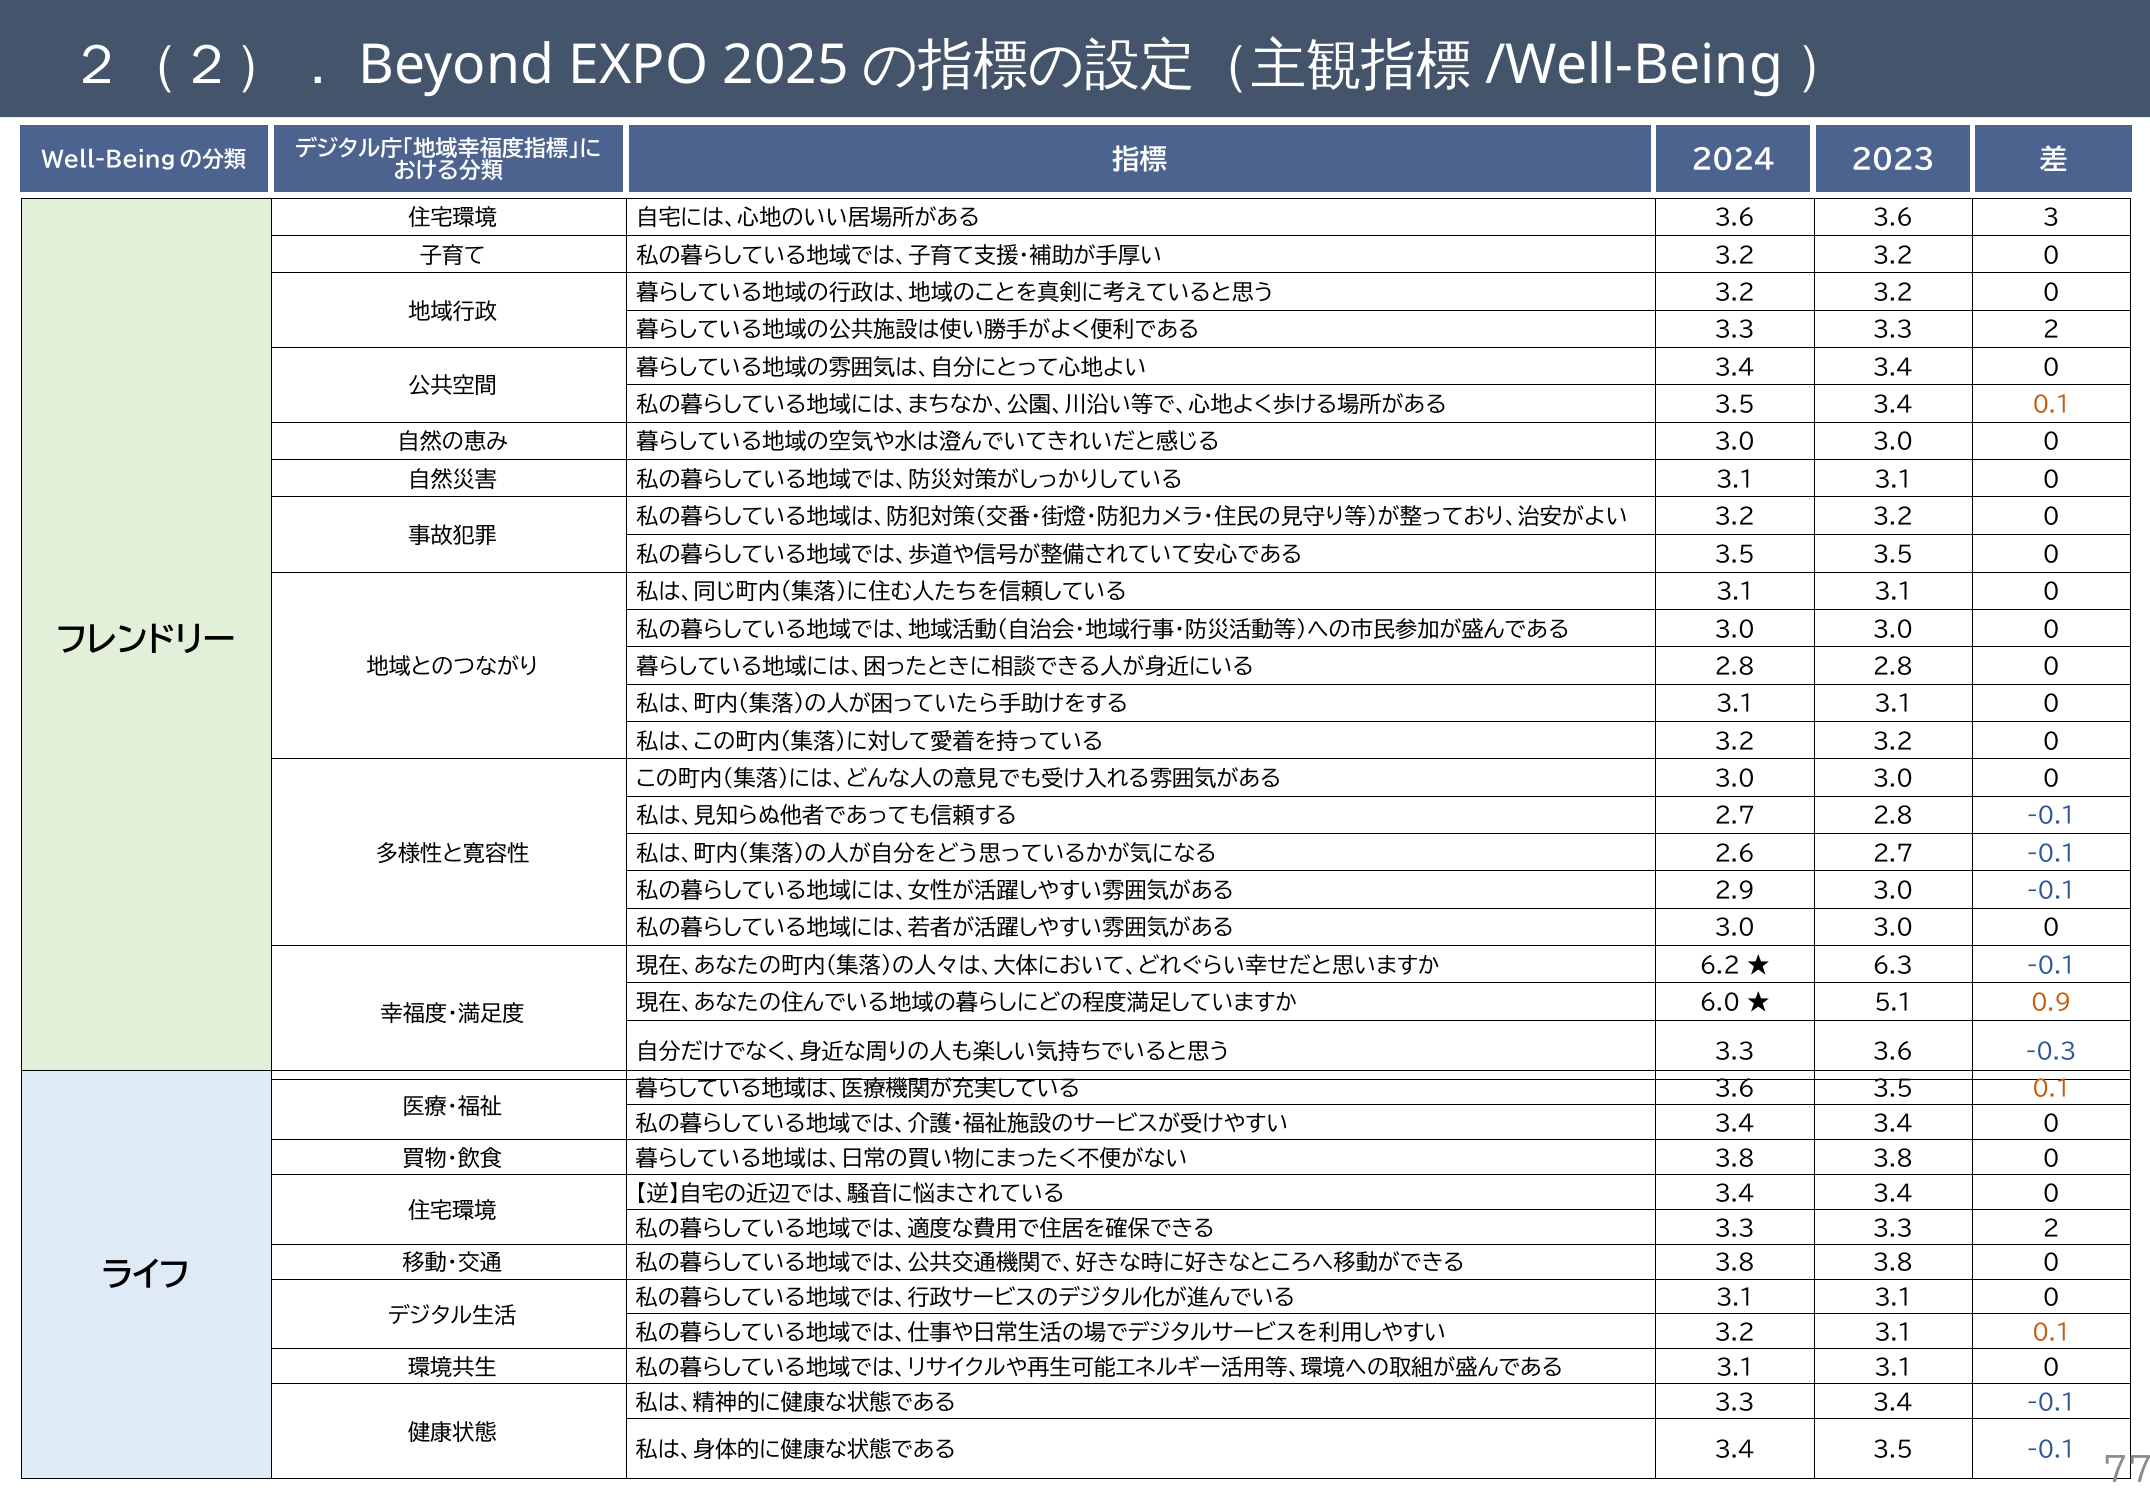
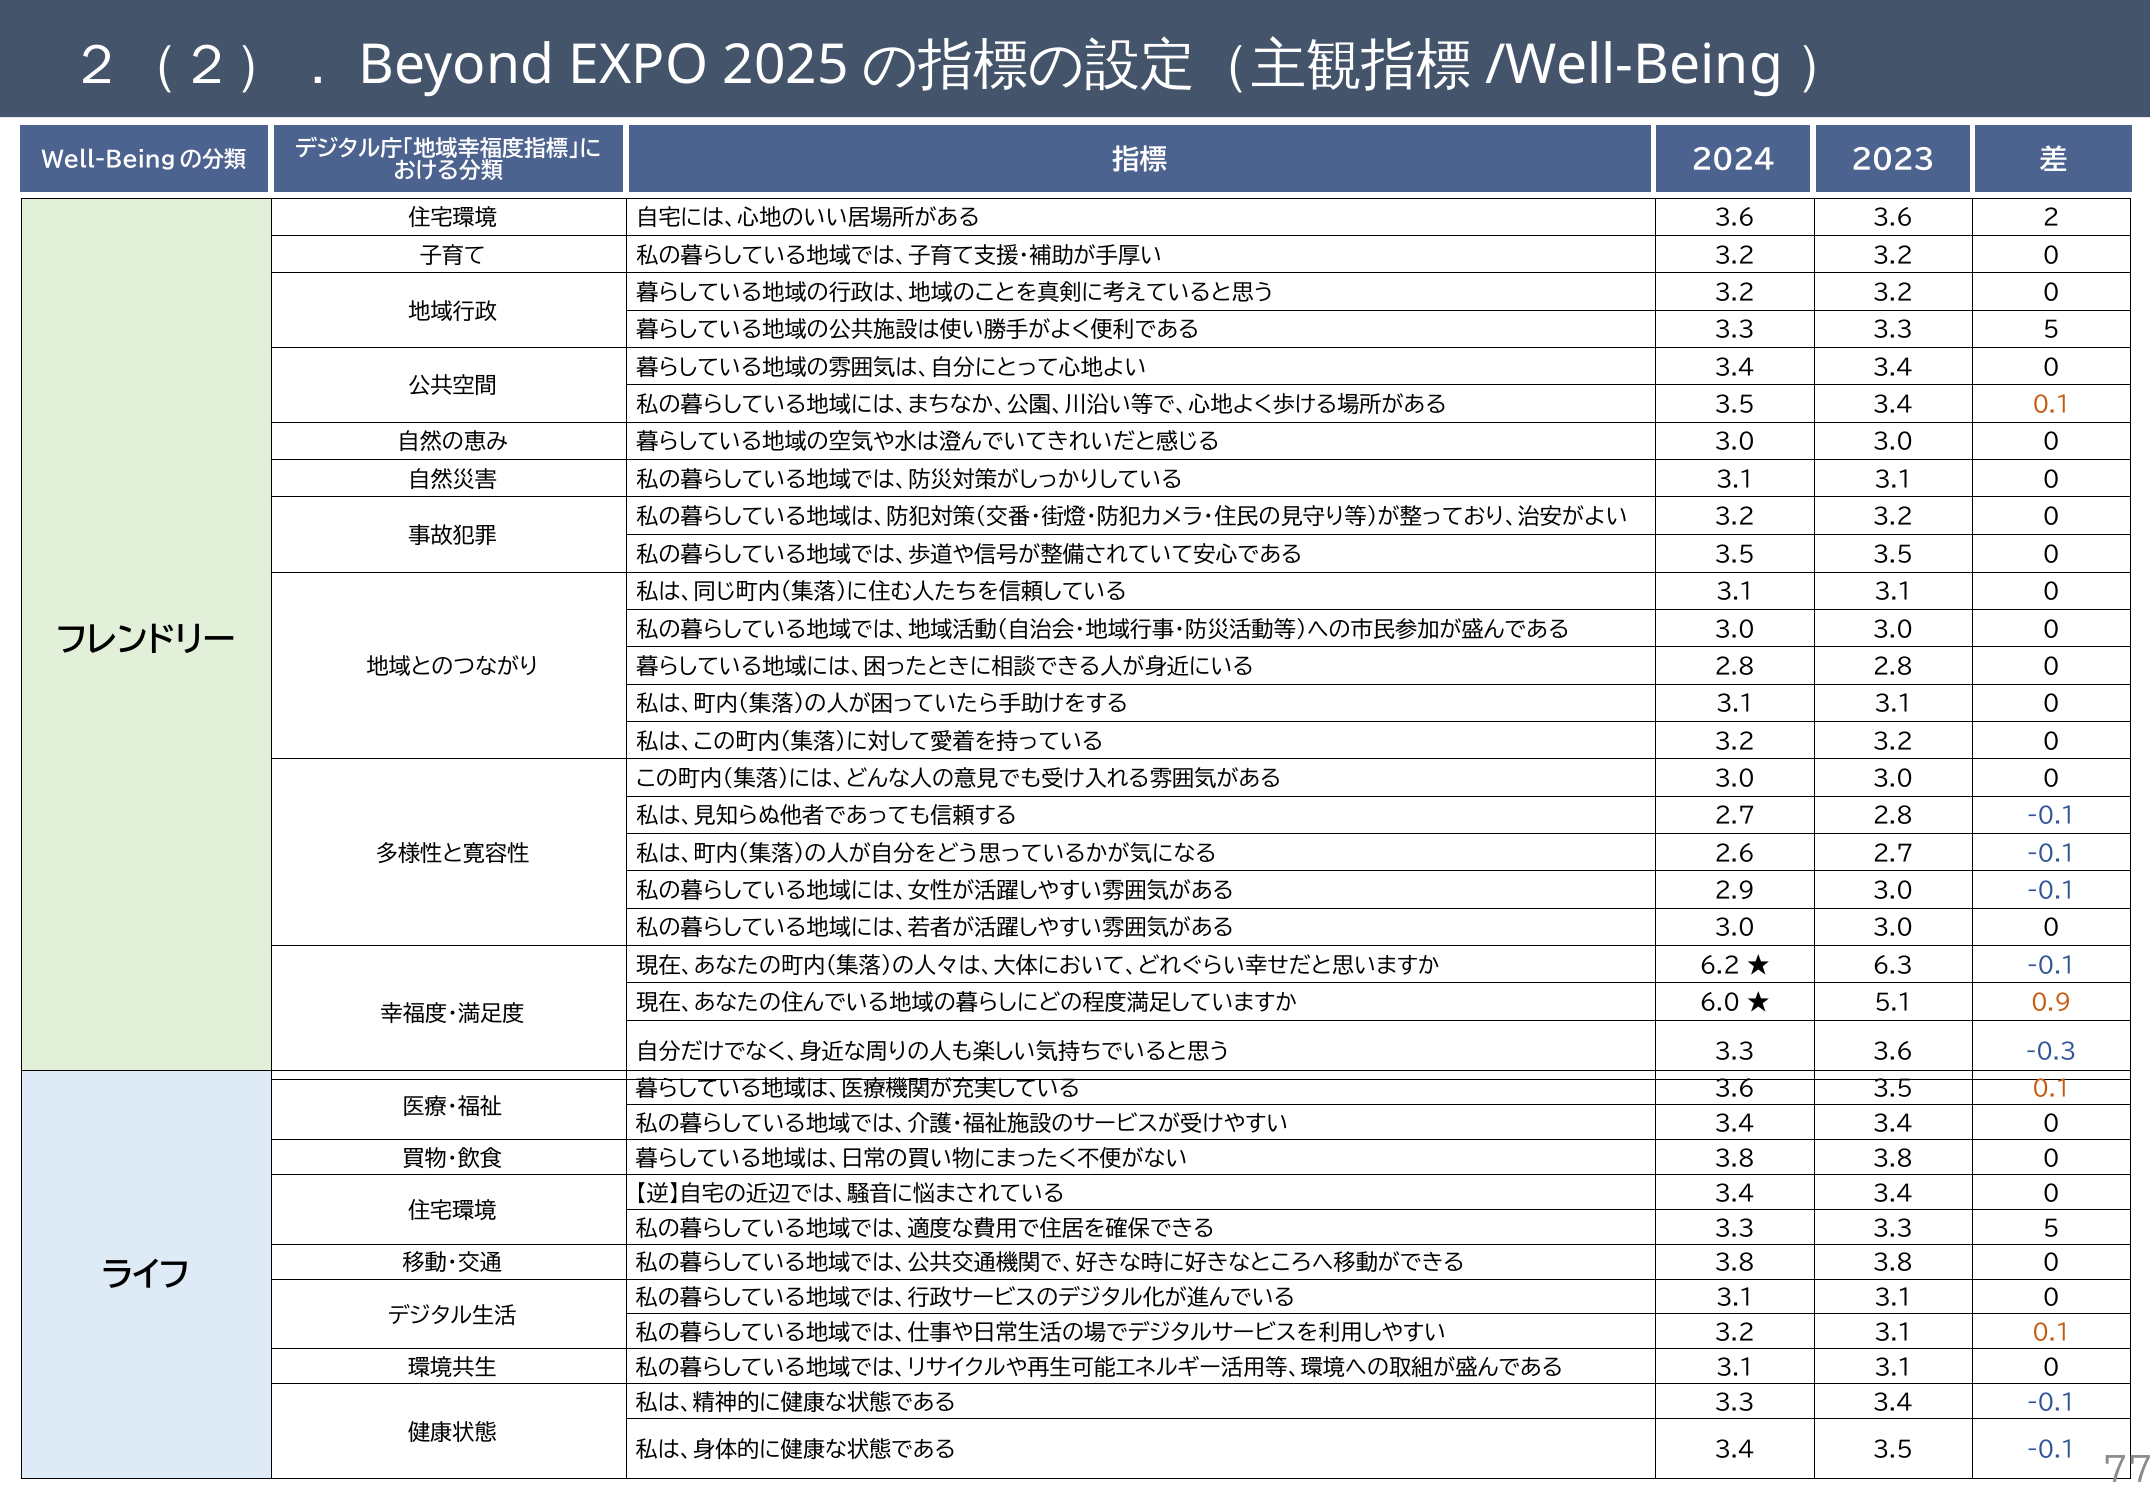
3: 3 -> 2
2 at (2051, 331): 2 -> 5
2 at (2051, 1229): 2 -> 5
